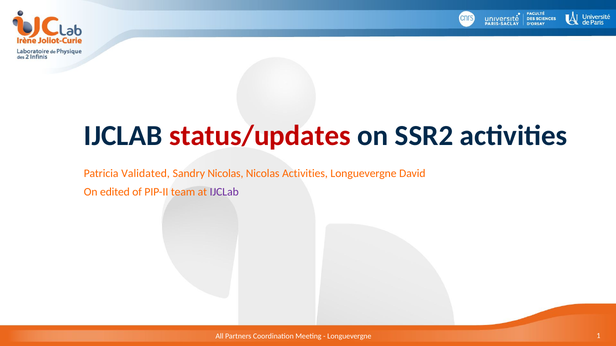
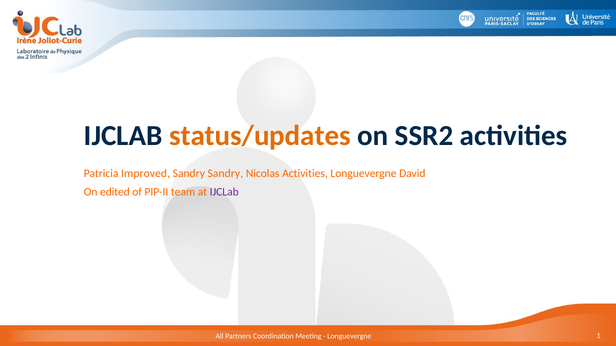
status/updates colour: red -> orange
Validated: Validated -> Improved
Sandry Nicolas: Nicolas -> Sandry
